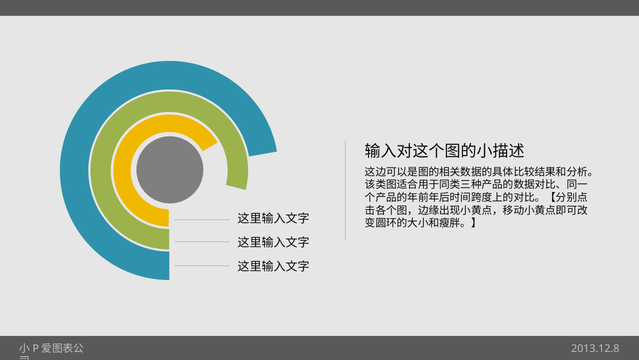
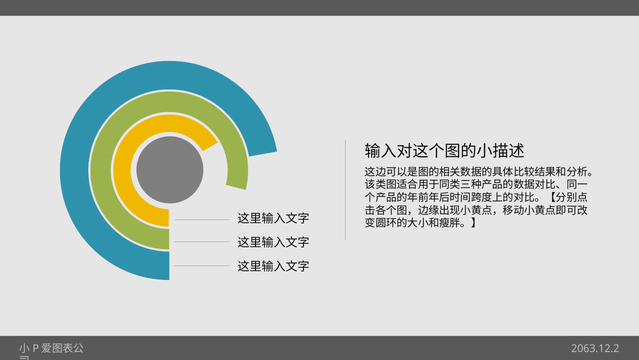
2013.12.8: 2013.12.8 -> 2063.12.2
